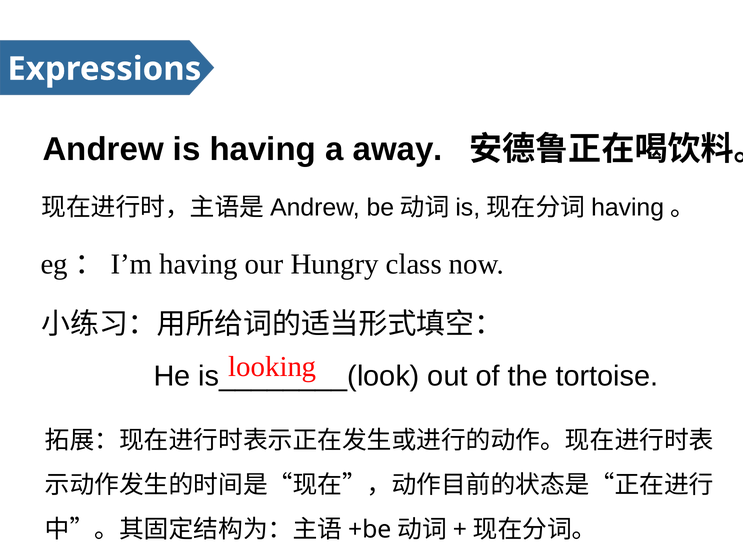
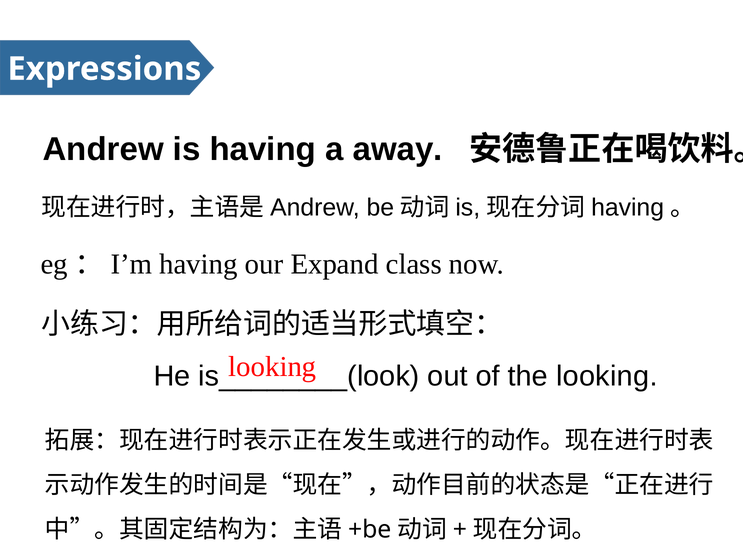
Hungry: Hungry -> Expand
the tortoise: tortoise -> looking
